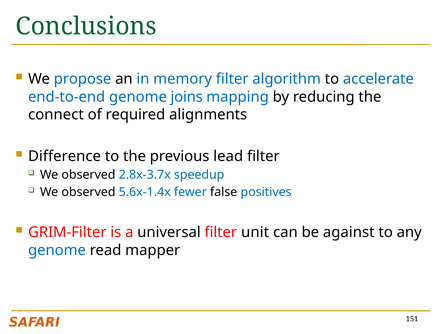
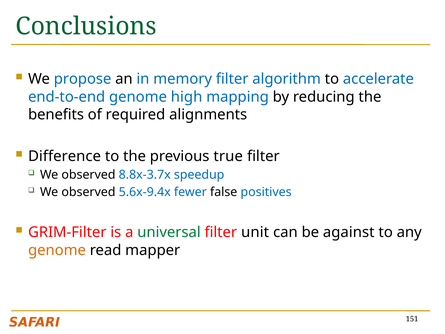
joins: joins -> high
connect: connect -> benefits
lead: lead -> true
2.8x-3.7x: 2.8x-3.7x -> 8.8x-3.7x
5.6x-1.4x: 5.6x-1.4x -> 5.6x-9.4x
universal colour: black -> green
genome at (57, 250) colour: blue -> orange
